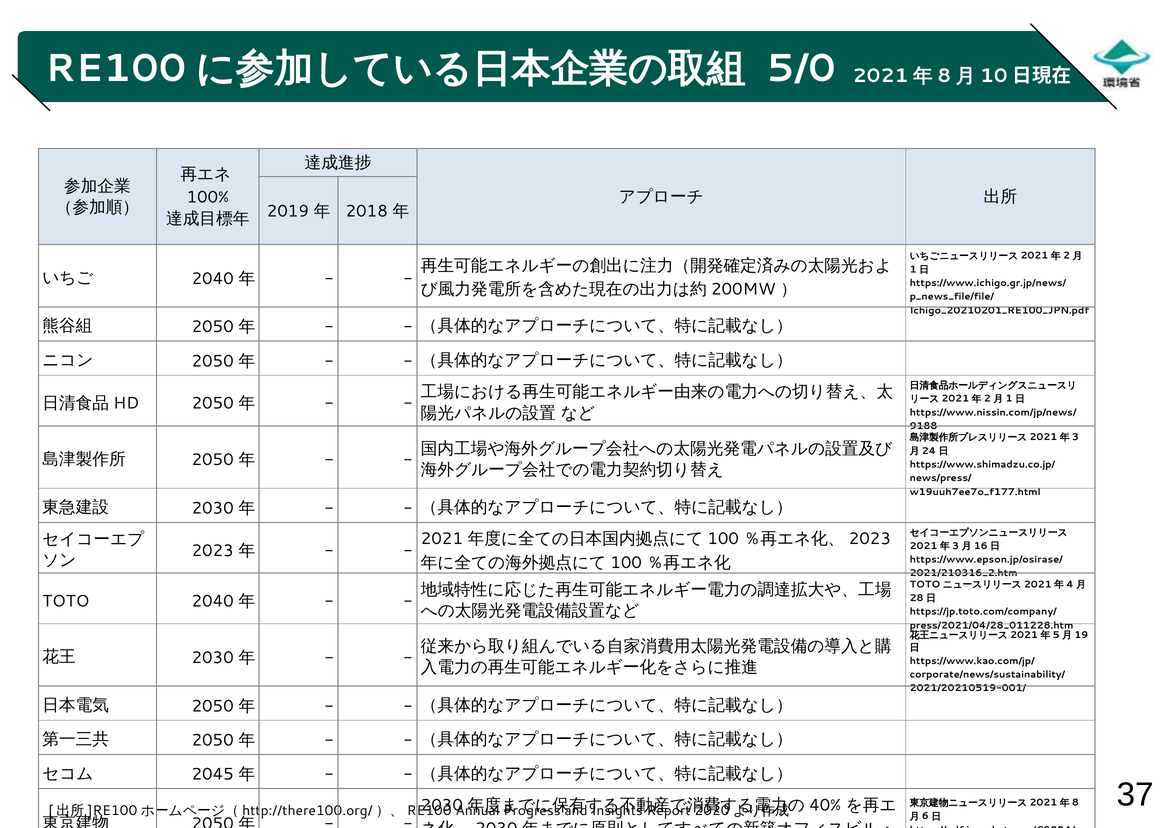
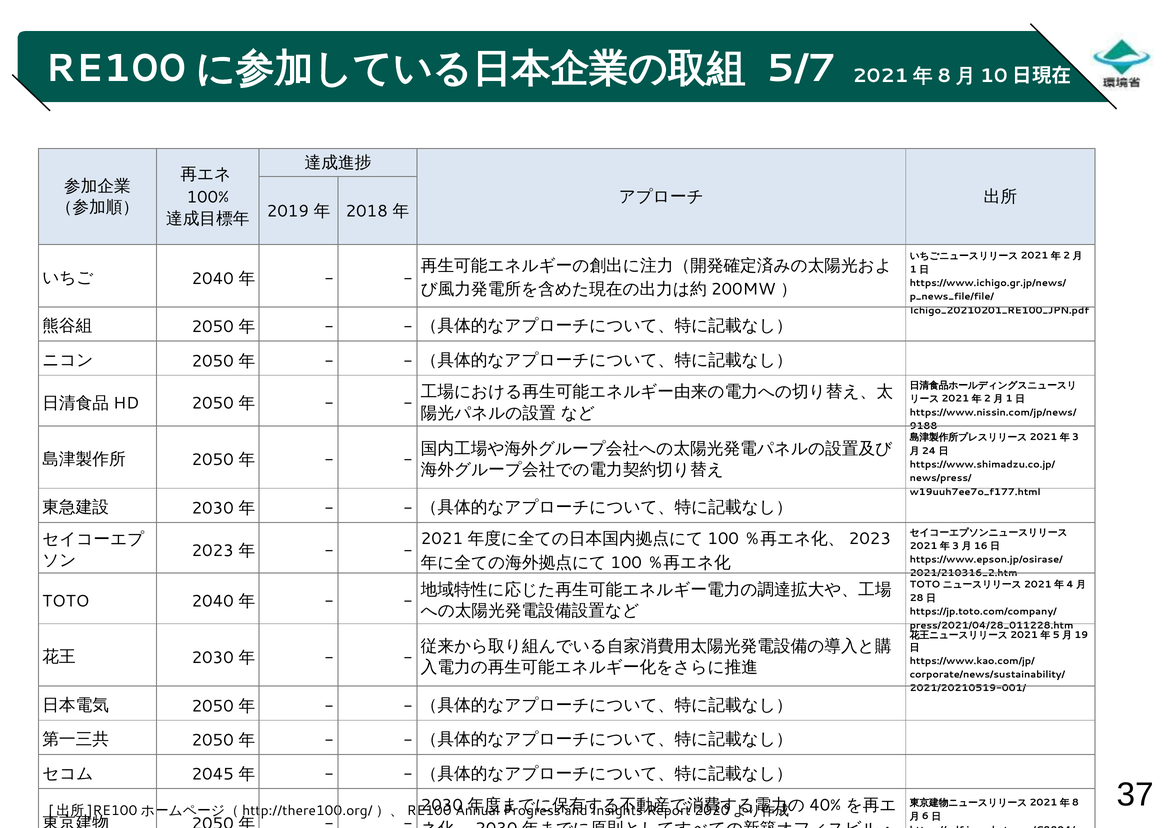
5/0: 5/0 -> 5/7
